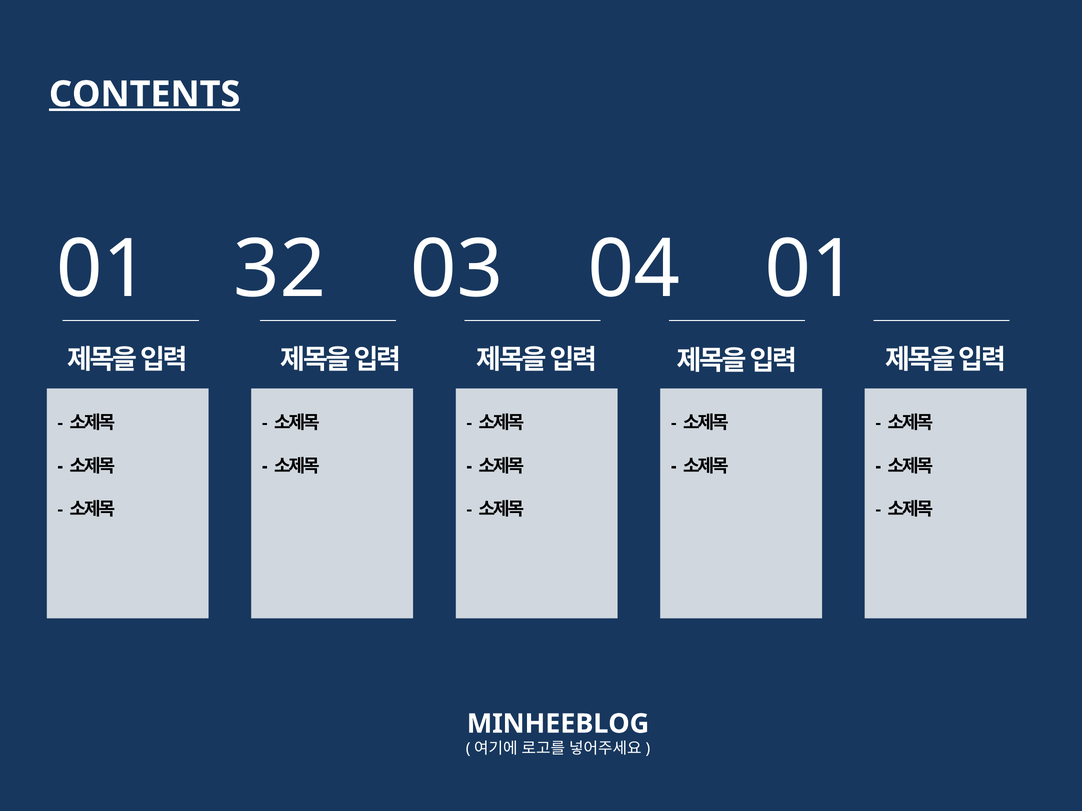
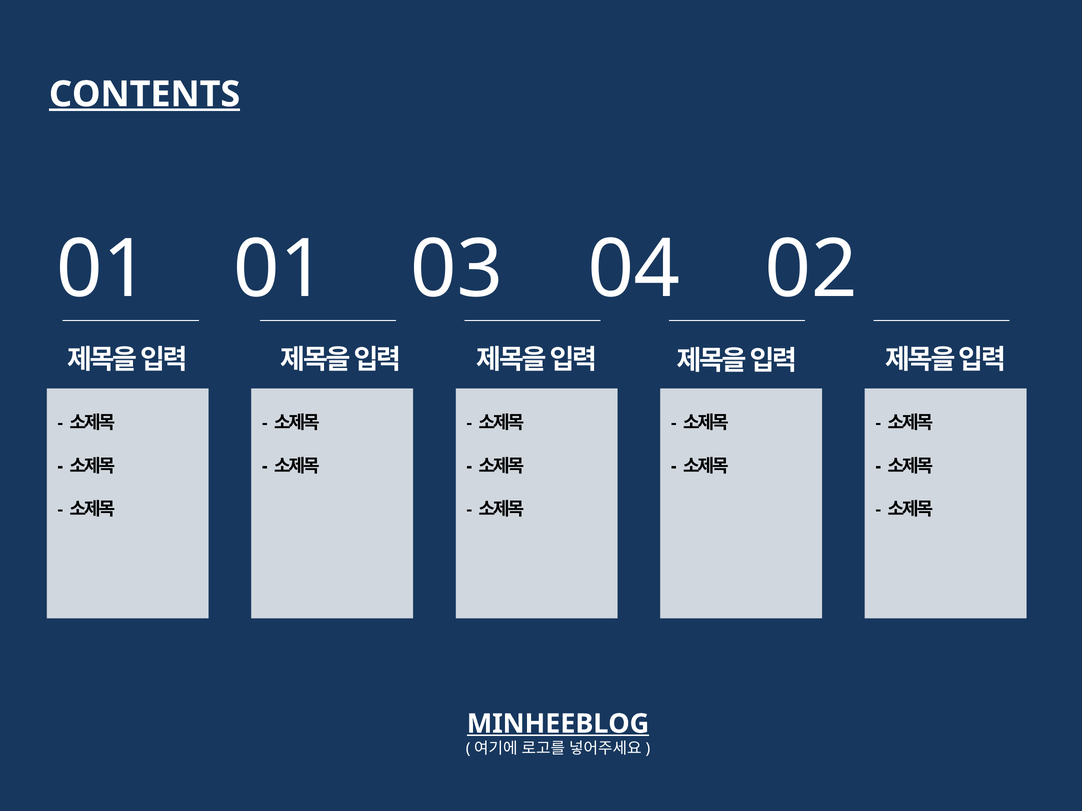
01 32: 32 -> 01
04 01: 01 -> 02
MINHEEBLOG underline: none -> present
